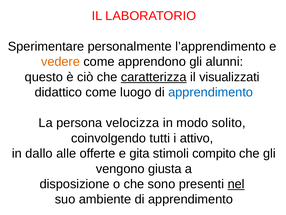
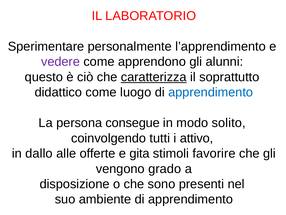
vedere colour: orange -> purple
visualizzati: visualizzati -> soprattutto
velocizza: velocizza -> consegue
compito: compito -> favorire
giusta: giusta -> grado
nel underline: present -> none
